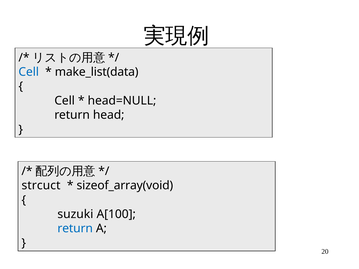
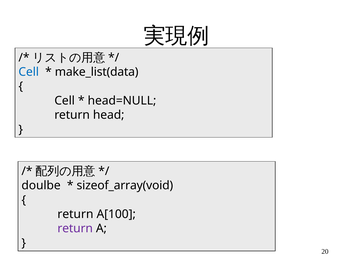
strcuct: strcuct -> doulbe
suzuki at (75, 214): suzuki -> return
return at (75, 229) colour: blue -> purple
